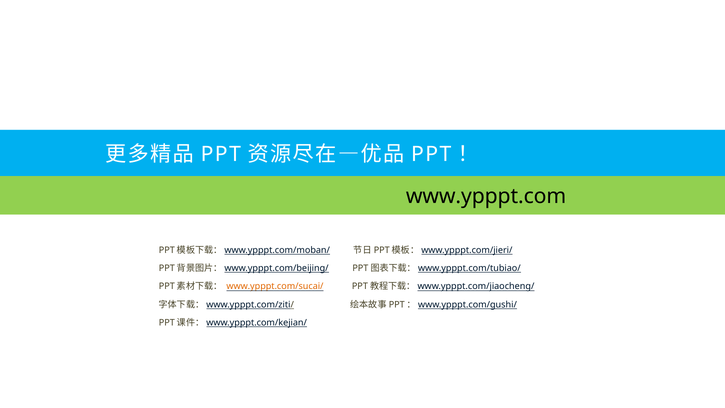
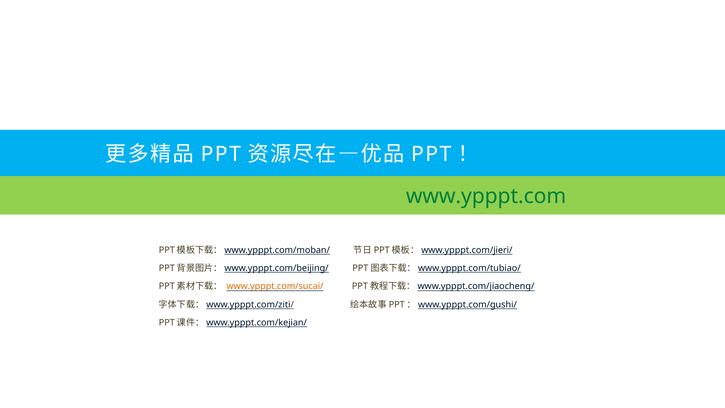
www.ypppt.com colour: black -> green
